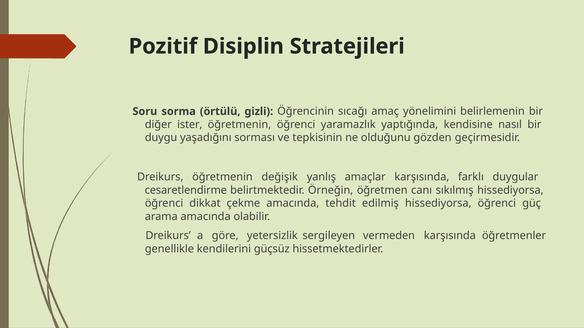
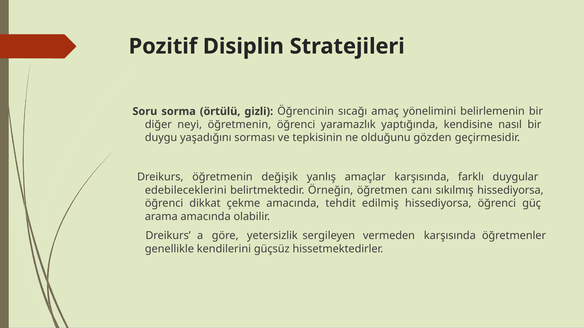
ister: ister -> neyi
cesaretlendirme: cesaretlendirme -> edebileceklerini
